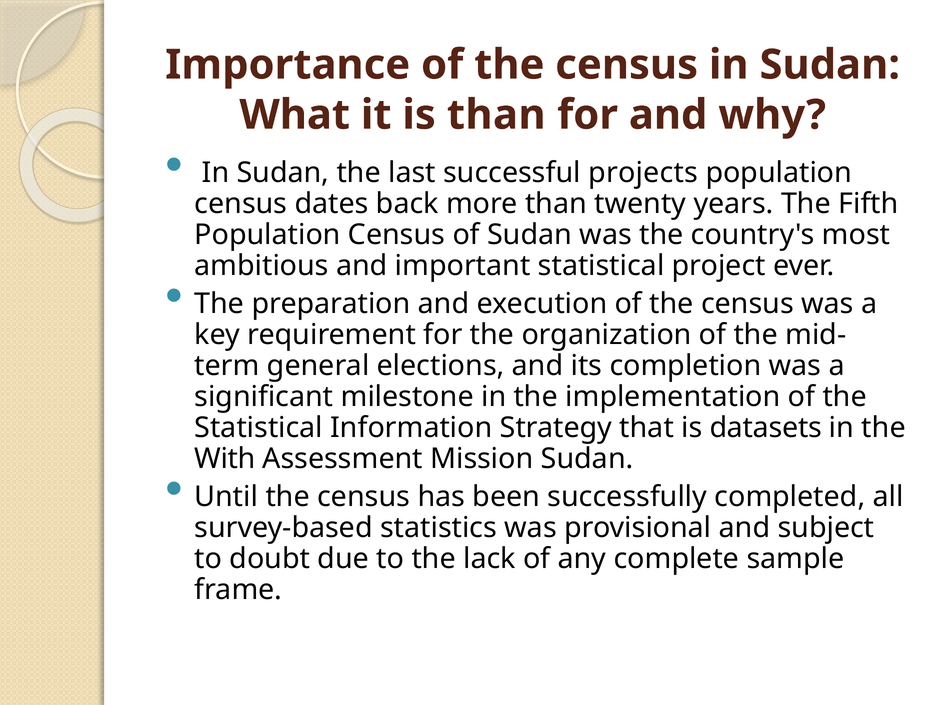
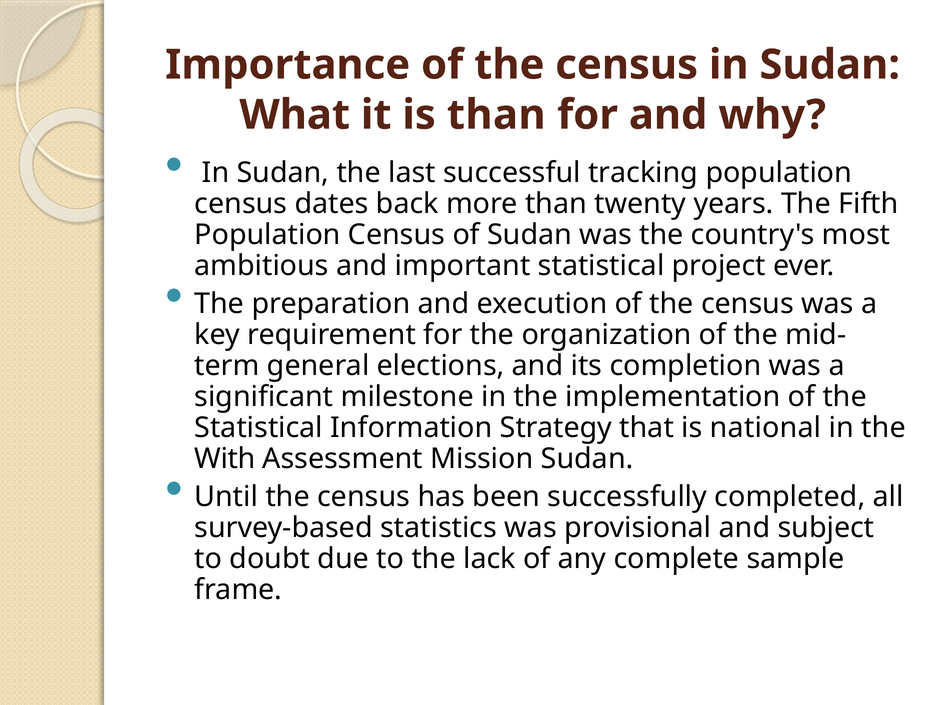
projects: projects -> tracking
datasets: datasets -> national
